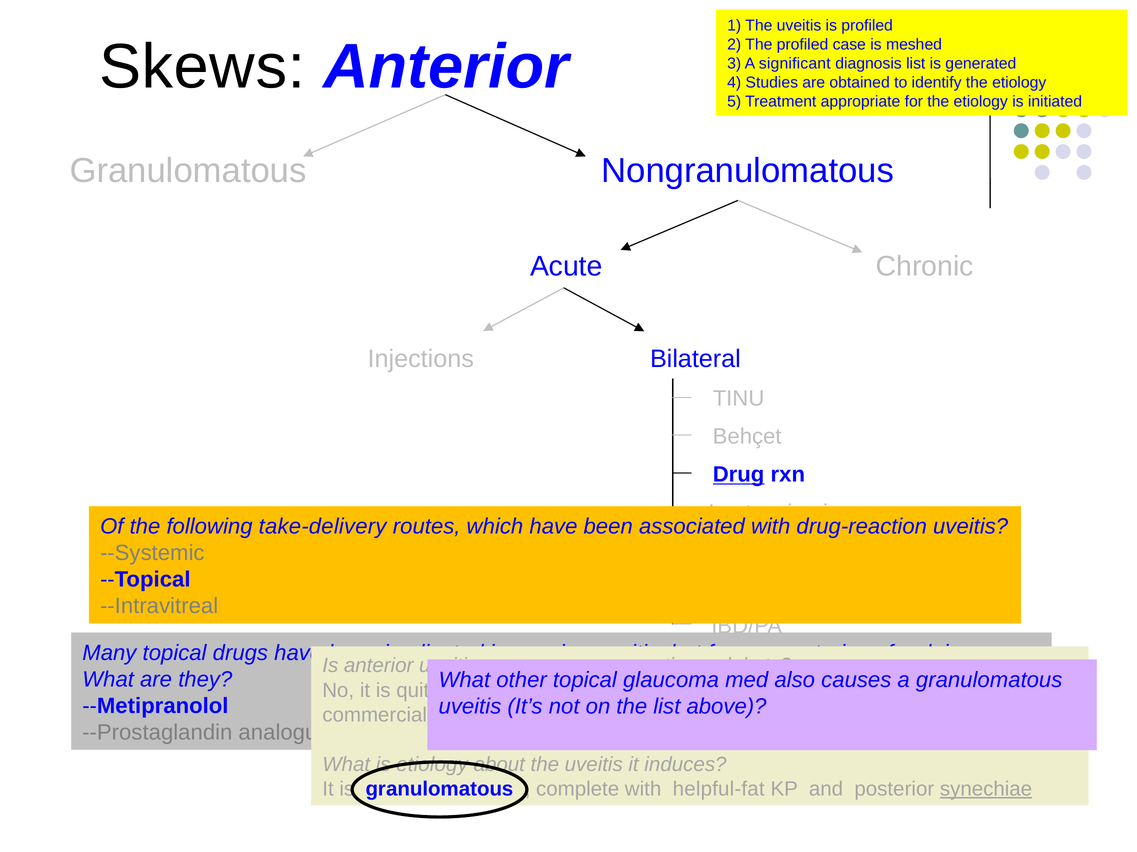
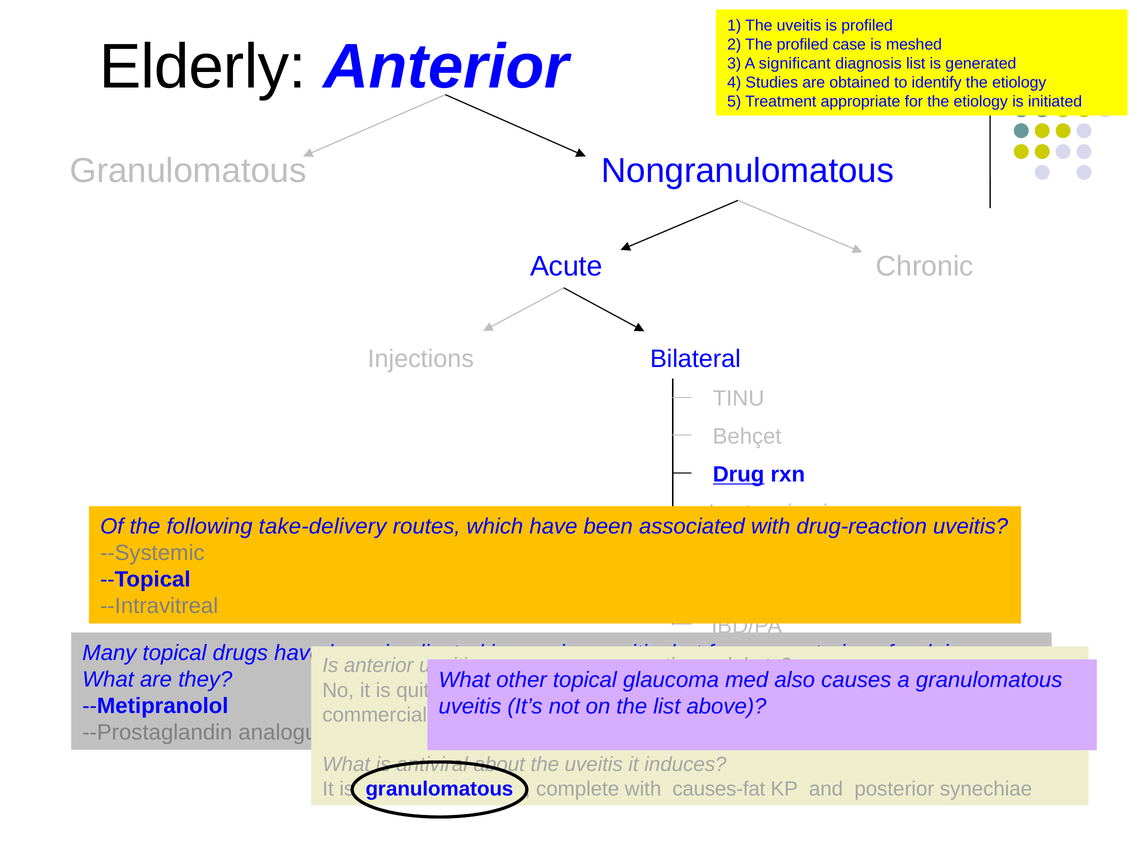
Skews: Skews -> Elderly
is etiology: etiology -> antiviral
helpful-fat: helpful-fat -> causes-fat
synechiae underline: present -> none
